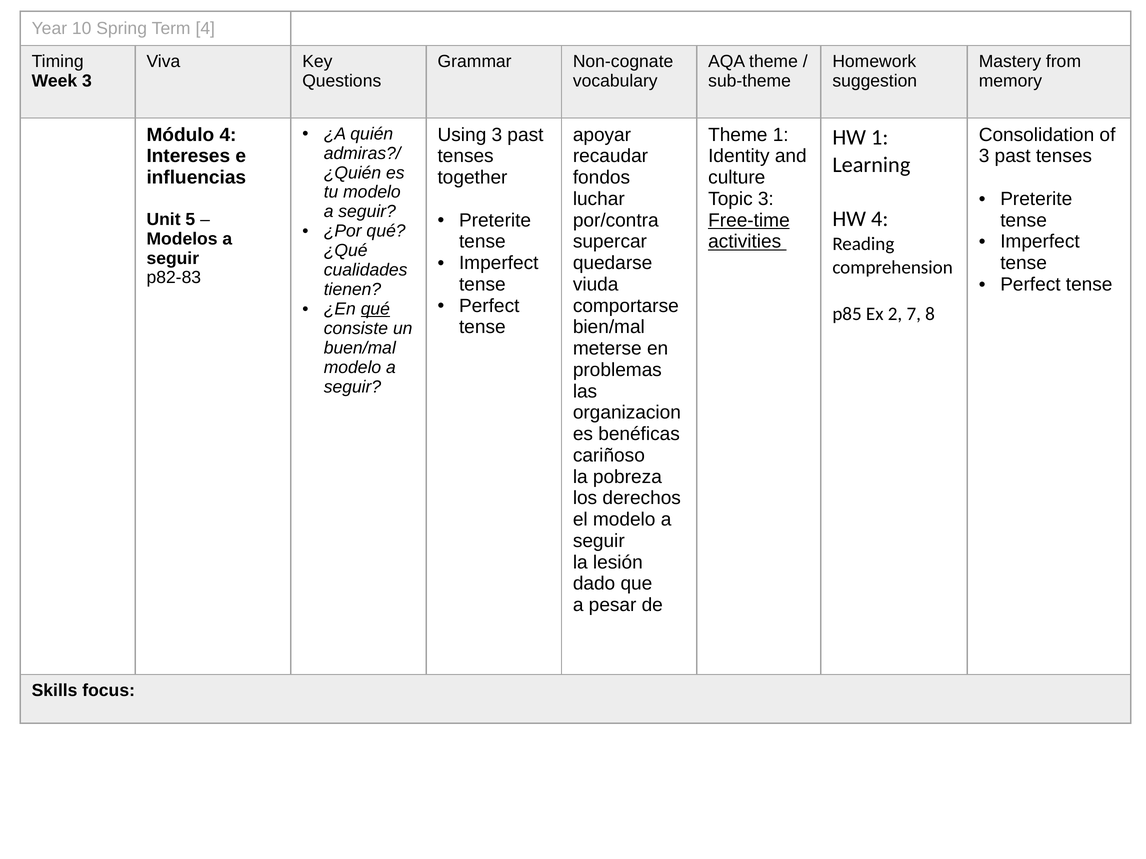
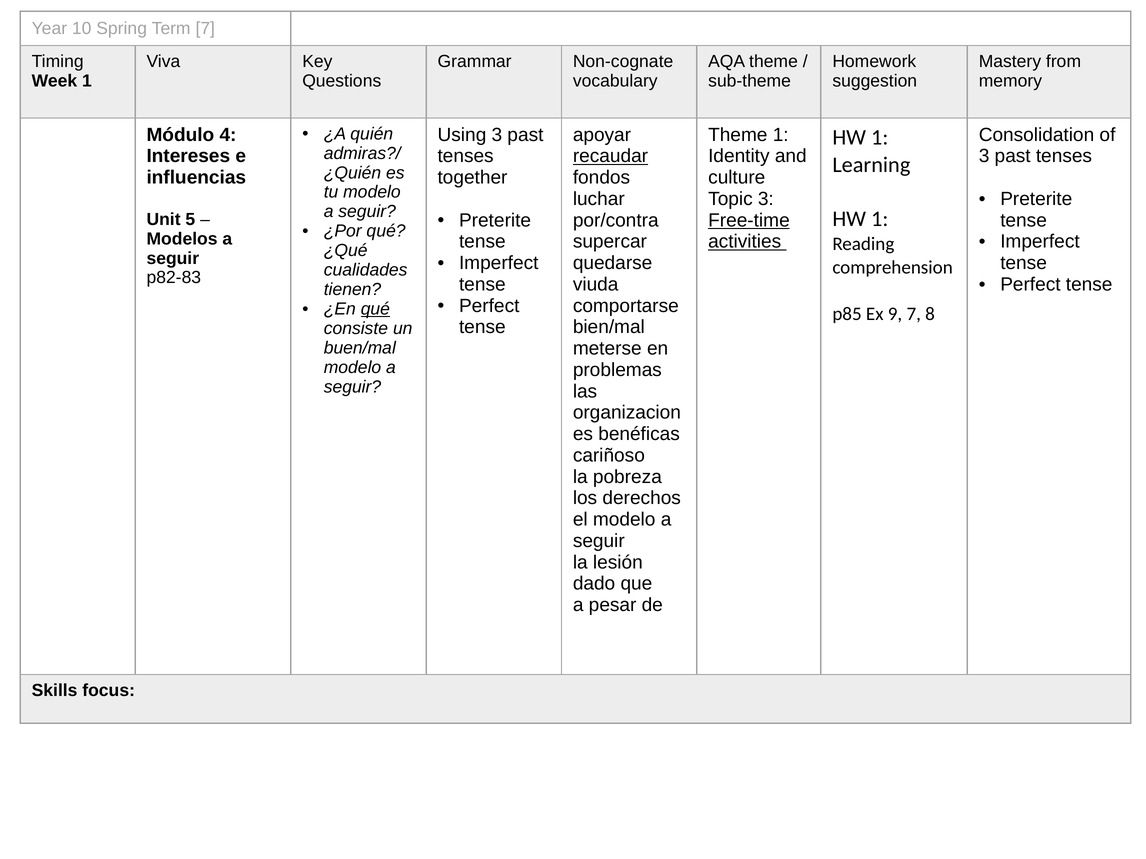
Term 4: 4 -> 7
Week 3: 3 -> 1
recaudar underline: none -> present
4 at (880, 219): 4 -> 1
2: 2 -> 9
